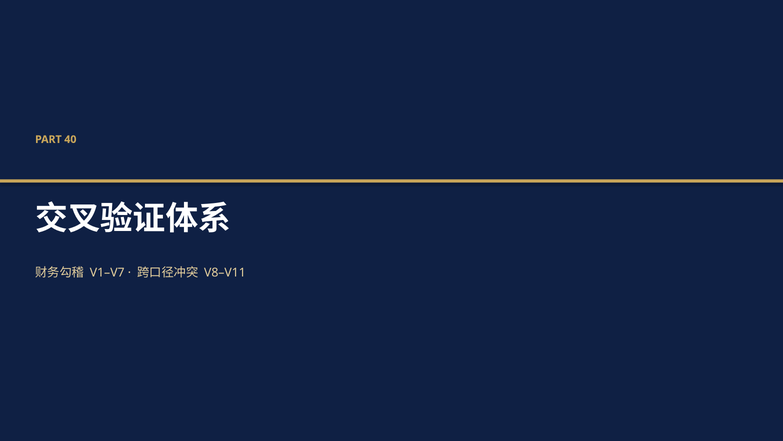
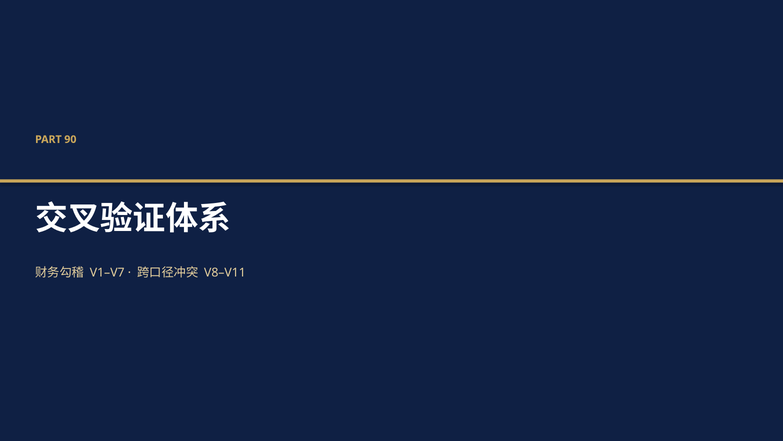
40: 40 -> 90
